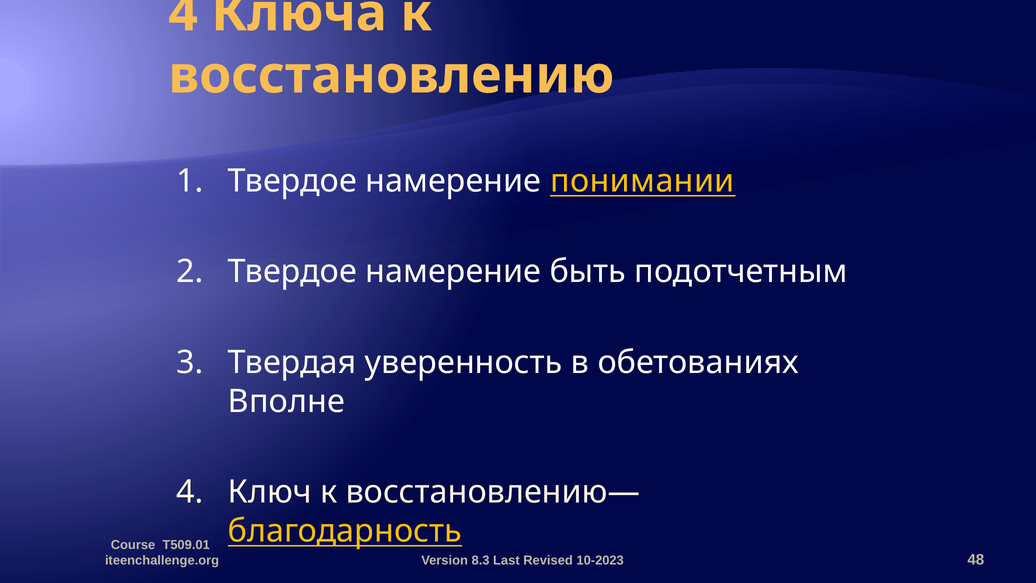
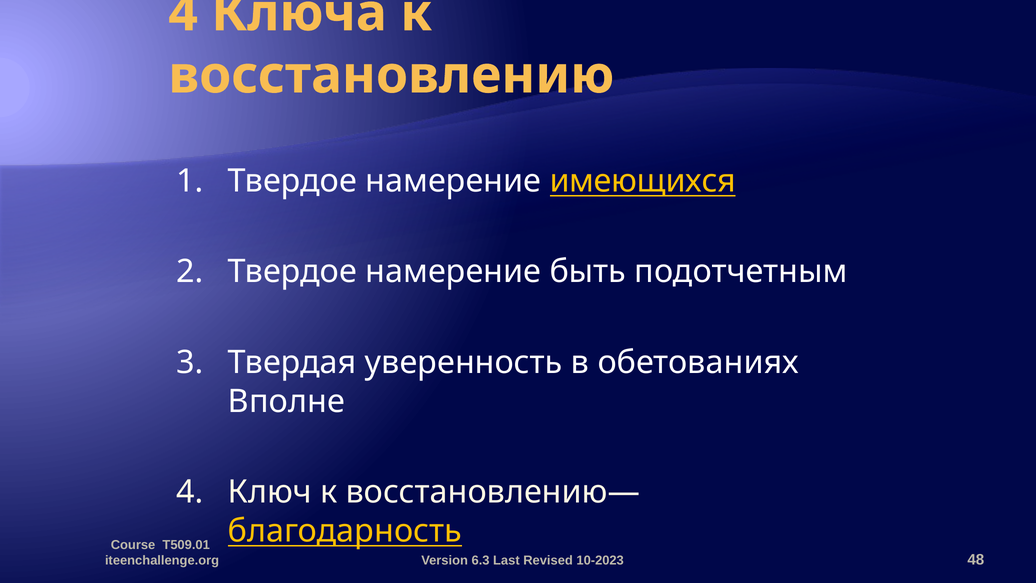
понимании: понимании -> имеющихся
8.3: 8.3 -> 6.3
